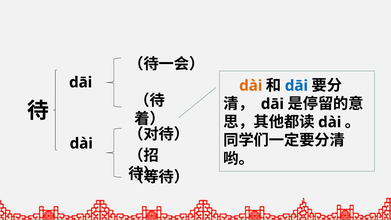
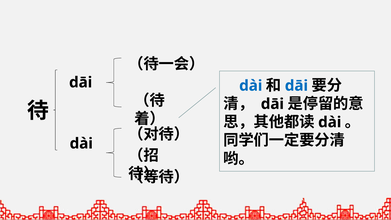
dài at (251, 86) colour: orange -> blue
